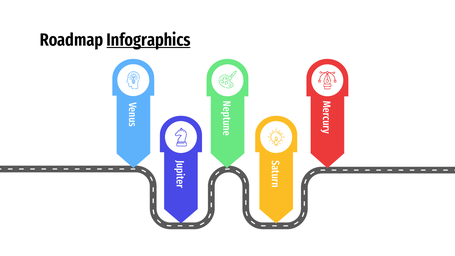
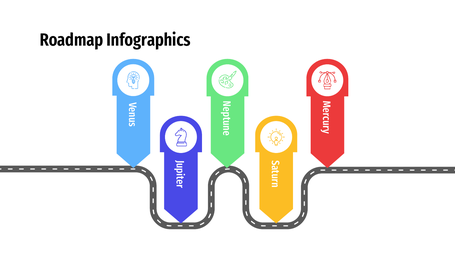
Infographics underline: present -> none
